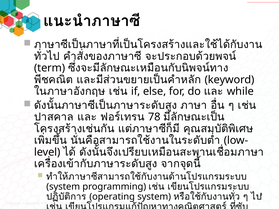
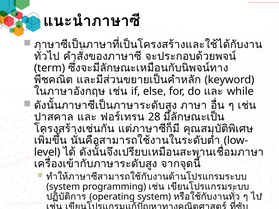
78: 78 -> 28
